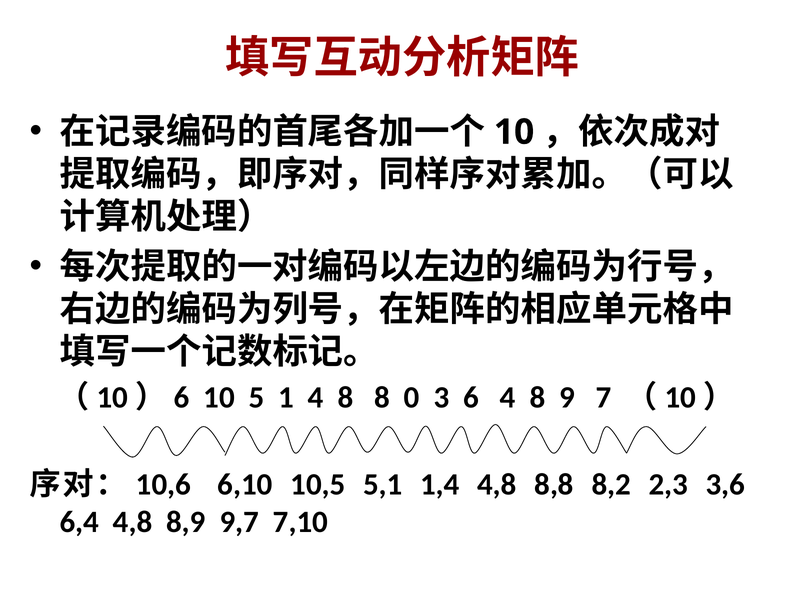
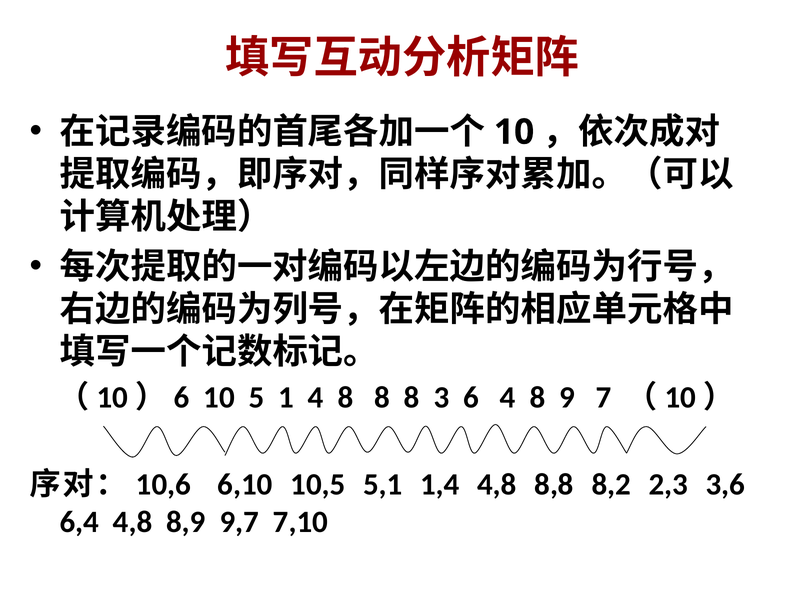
8 8 0: 0 -> 8
